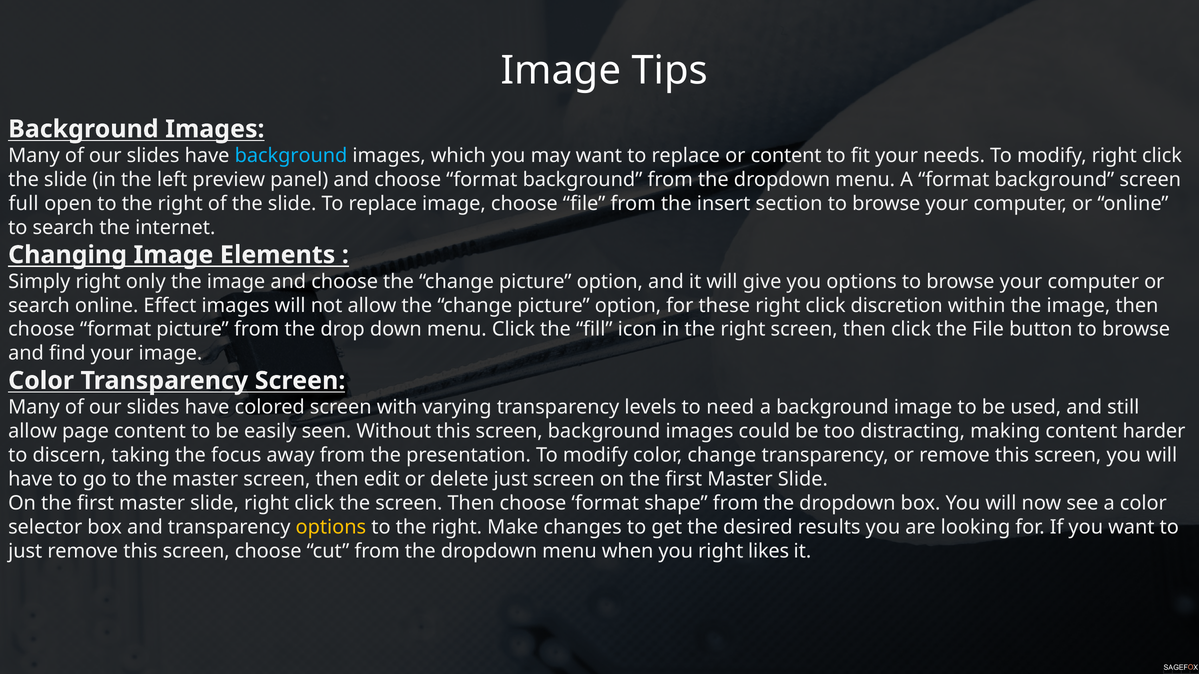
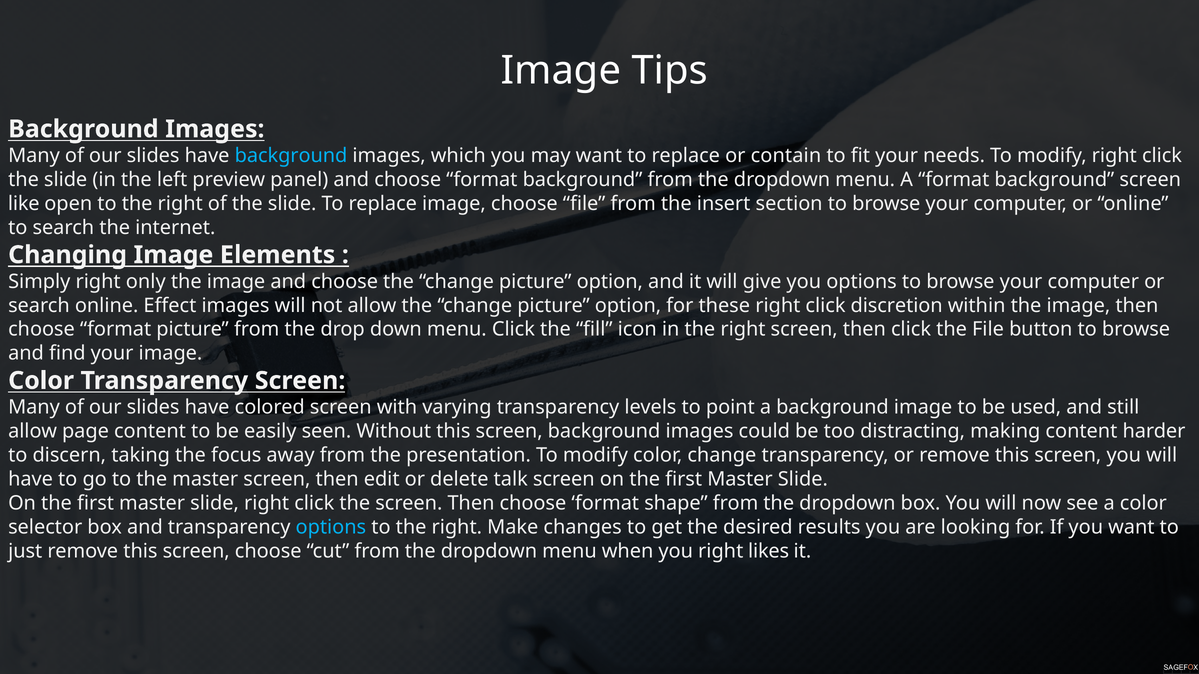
or content: content -> contain
full: full -> like
need: need -> point
delete just: just -> talk
options at (331, 527) colour: yellow -> light blue
